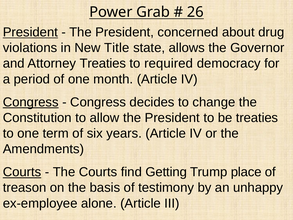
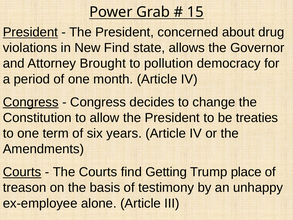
26: 26 -> 15
New Title: Title -> Find
Attorney Treaties: Treaties -> Brought
required: required -> pollution
